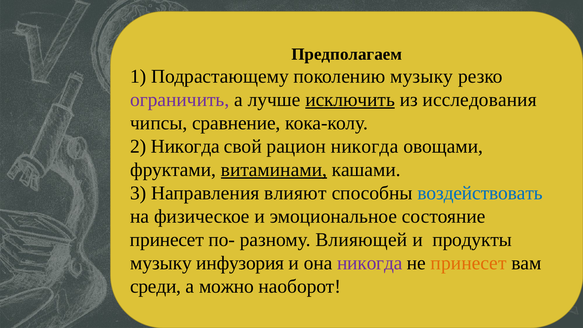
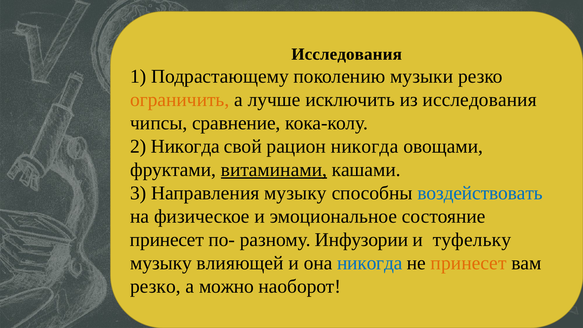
Предполагаем at (347, 54): Предполагаем -> Исследования
поколению музыку: музыку -> музыки
ограничить colour: purple -> orange
исключить underline: present -> none
Направления влияют: влияют -> музыку
Влияющей: Влияющей -> Инфузории
продукты: продукты -> туфельку
инфузория: инфузория -> влияющей
никогда at (370, 263) colour: purple -> blue
среди at (156, 286): среди -> резко
